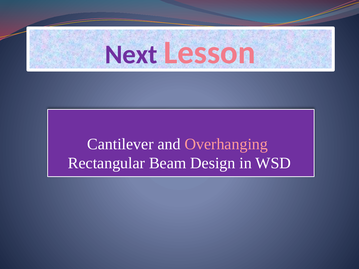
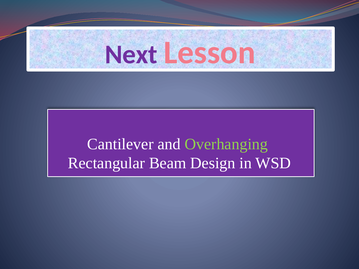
Overhanging colour: pink -> light green
